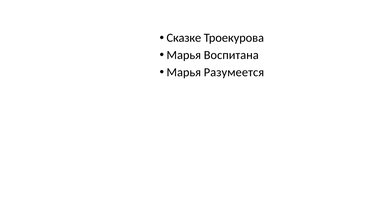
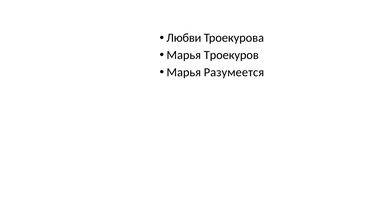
Сказке: Сказке -> Любви
Воспитана: Воспитана -> Троекуров
